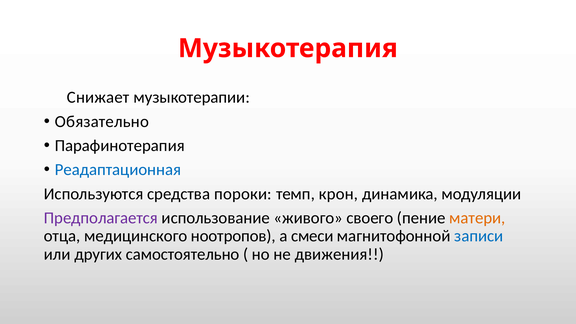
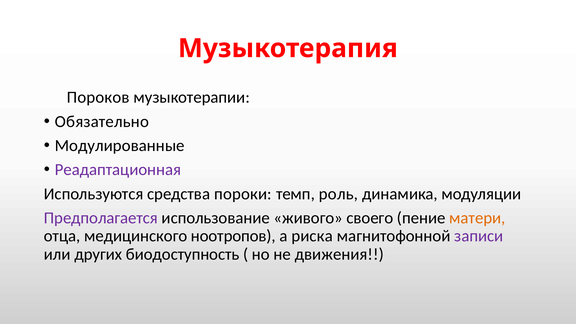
Снижает: Снижает -> Пороков
Парафинотерапия: Парафинотерапия -> Модулированные
Реадаптационная colour: blue -> purple
крон: крон -> роль
смеси: смеси -> риска
записи colour: blue -> purple
самостоятельно: самостоятельно -> биодоступность
